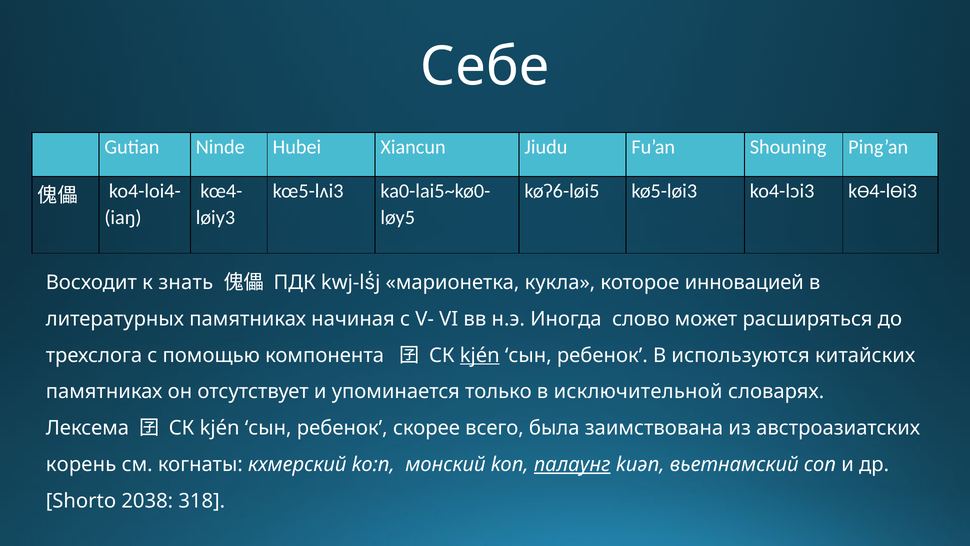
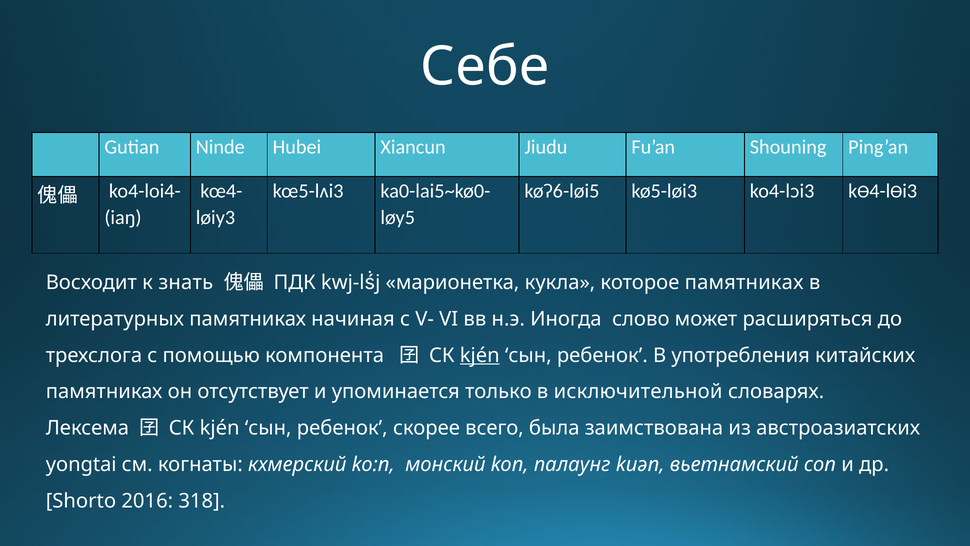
которое инновацией: инновацией -> памятниках
используются: используются -> употребления
корень: корень -> yongtai
палаунг underline: present -> none
2038: 2038 -> 2016
